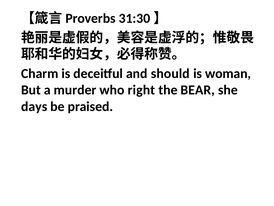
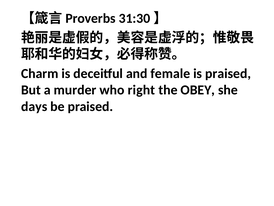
should: should -> female
is woman: woman -> praised
BEAR: BEAR -> OBEY
